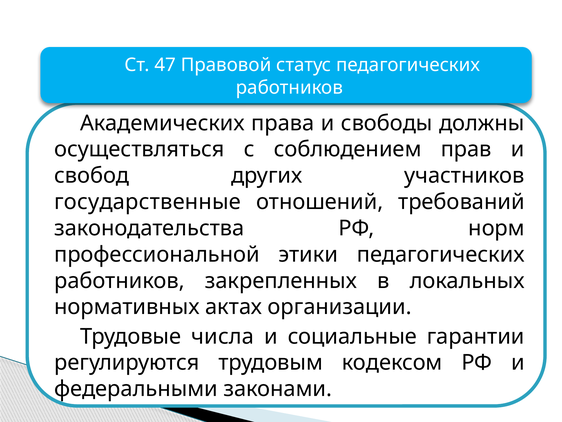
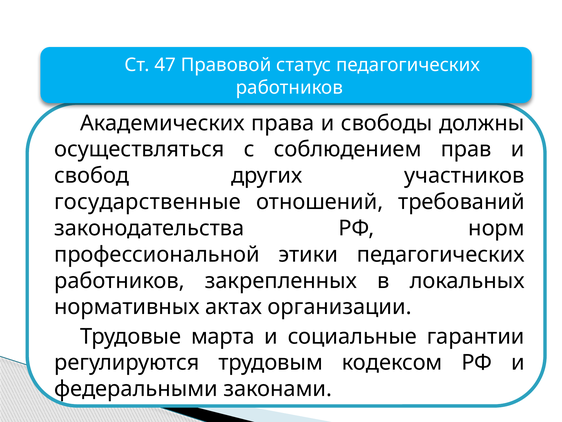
числа: числа -> марта
